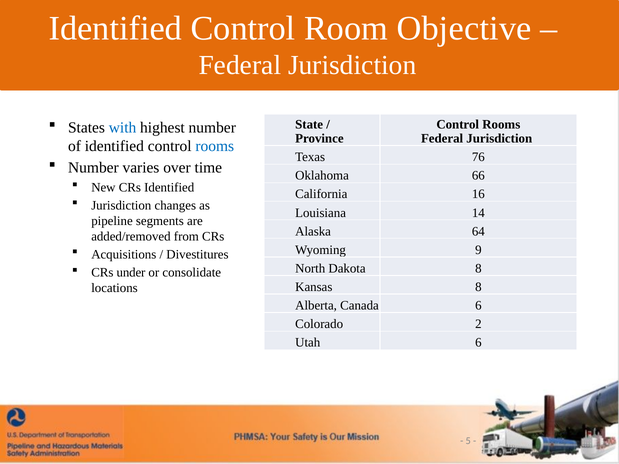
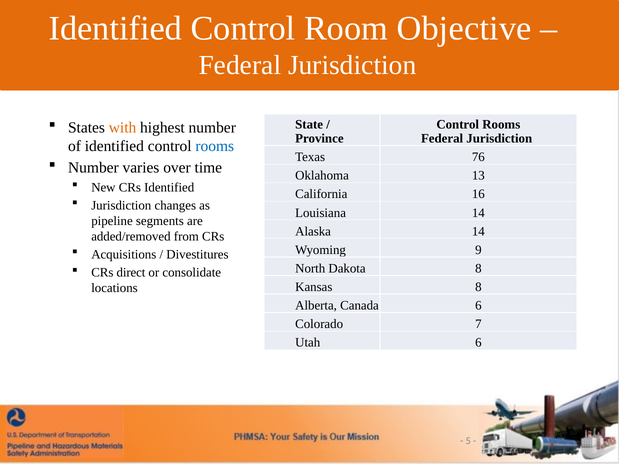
with colour: blue -> orange
66: 66 -> 13
Alaska 64: 64 -> 14
under: under -> direct
2: 2 -> 7
